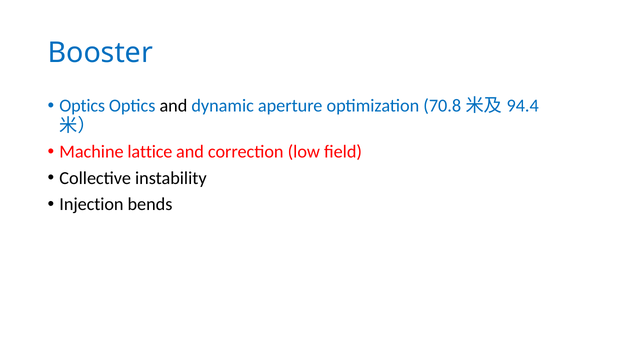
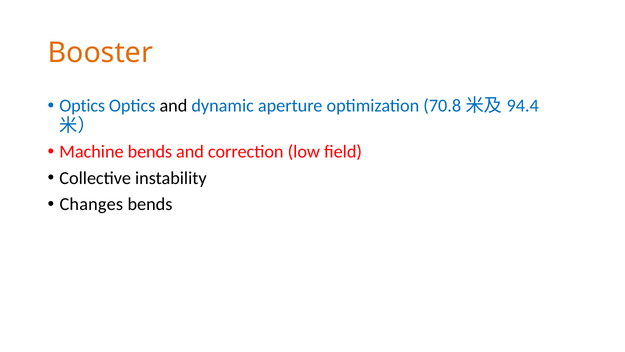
Booster colour: blue -> orange
Machine lattice: lattice -> bends
Injection: Injection -> Changes
